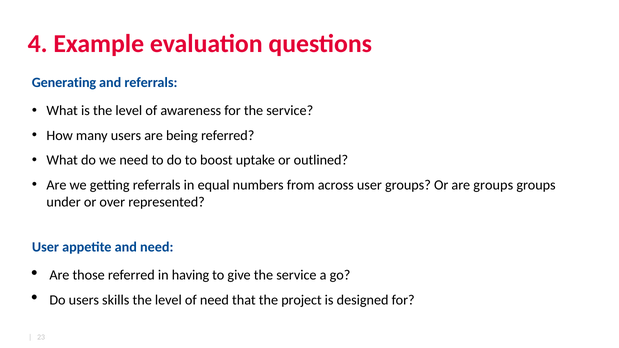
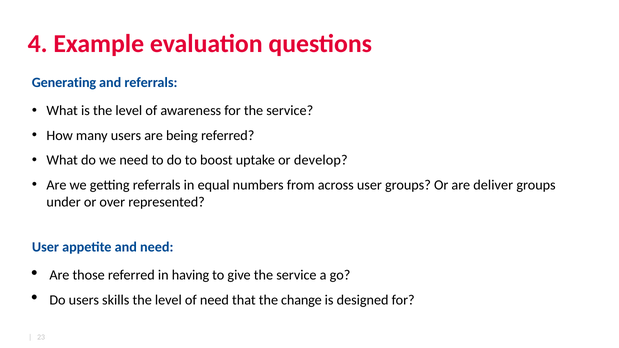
outlined: outlined -> develop
are groups: groups -> deliver
project: project -> change
